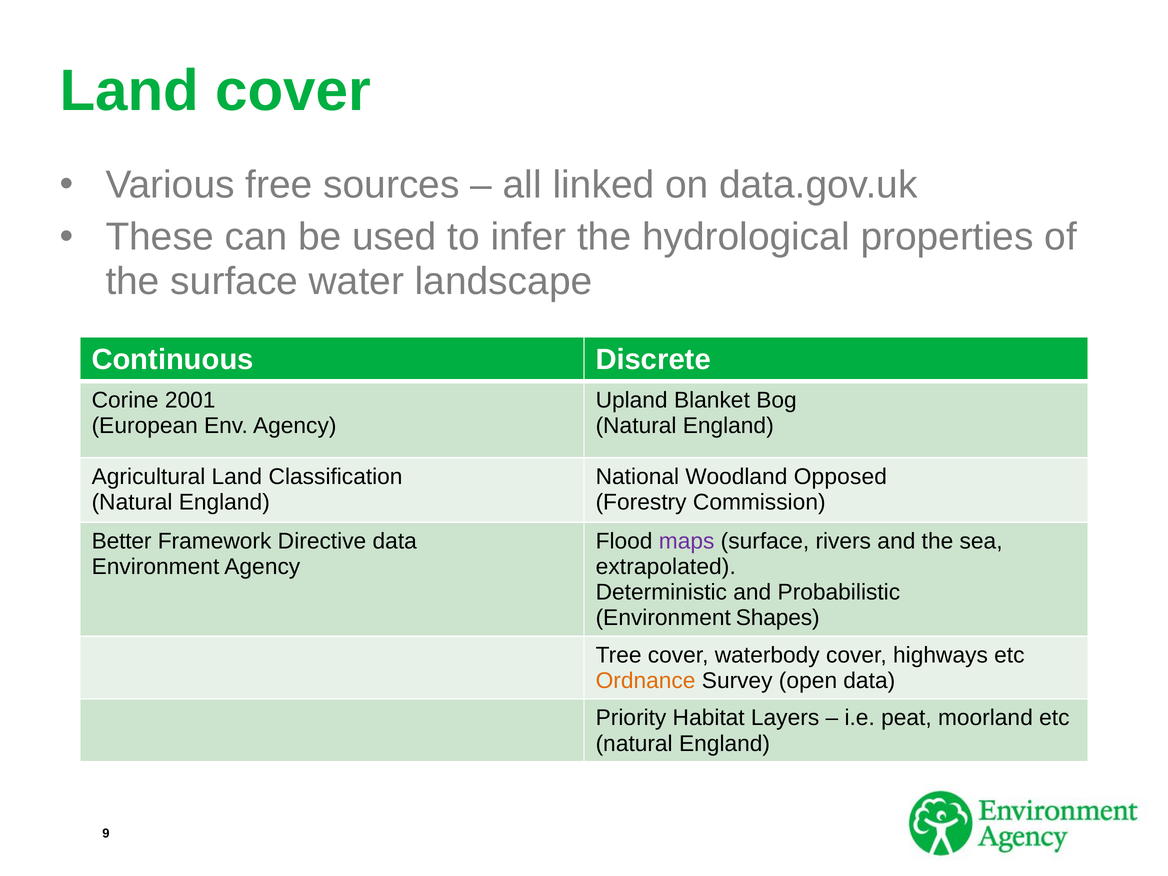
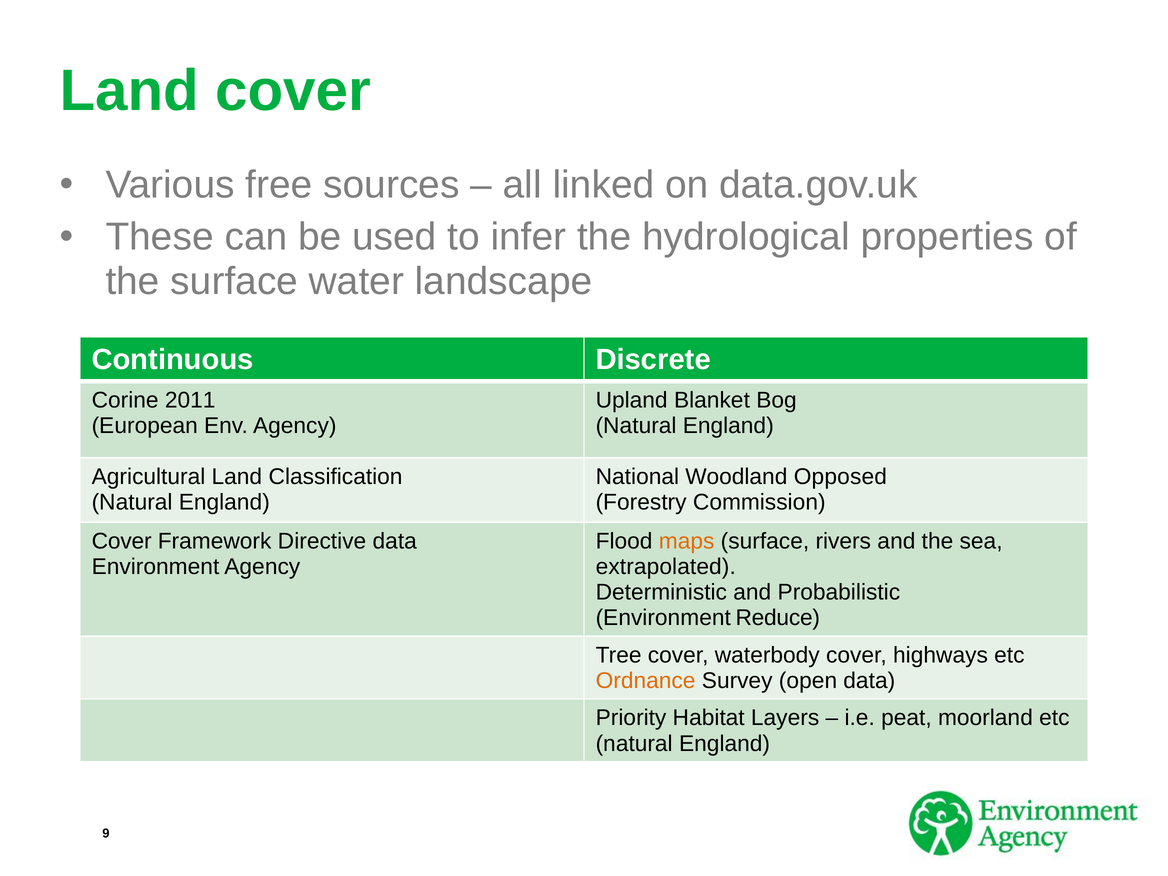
2001: 2001 -> 2011
Better at (122, 541): Better -> Cover
maps colour: purple -> orange
Shapes: Shapes -> Reduce
